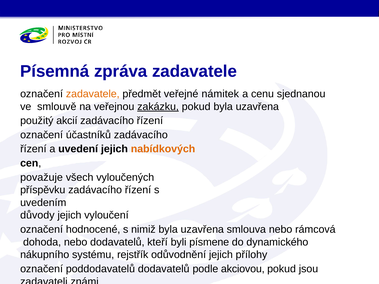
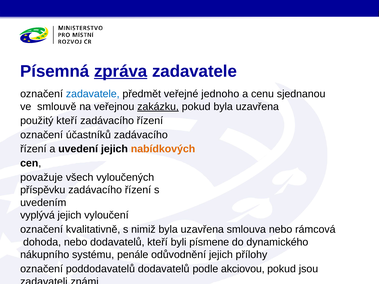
zpráva underline: none -> present
zadavatele at (93, 94) colour: orange -> blue
námitek: námitek -> jednoho
použitý akcií: akcií -> kteří
důvody: důvody -> vyplývá
hodnocené: hodnocené -> kvalitativně
rejstřík: rejstřík -> penále
